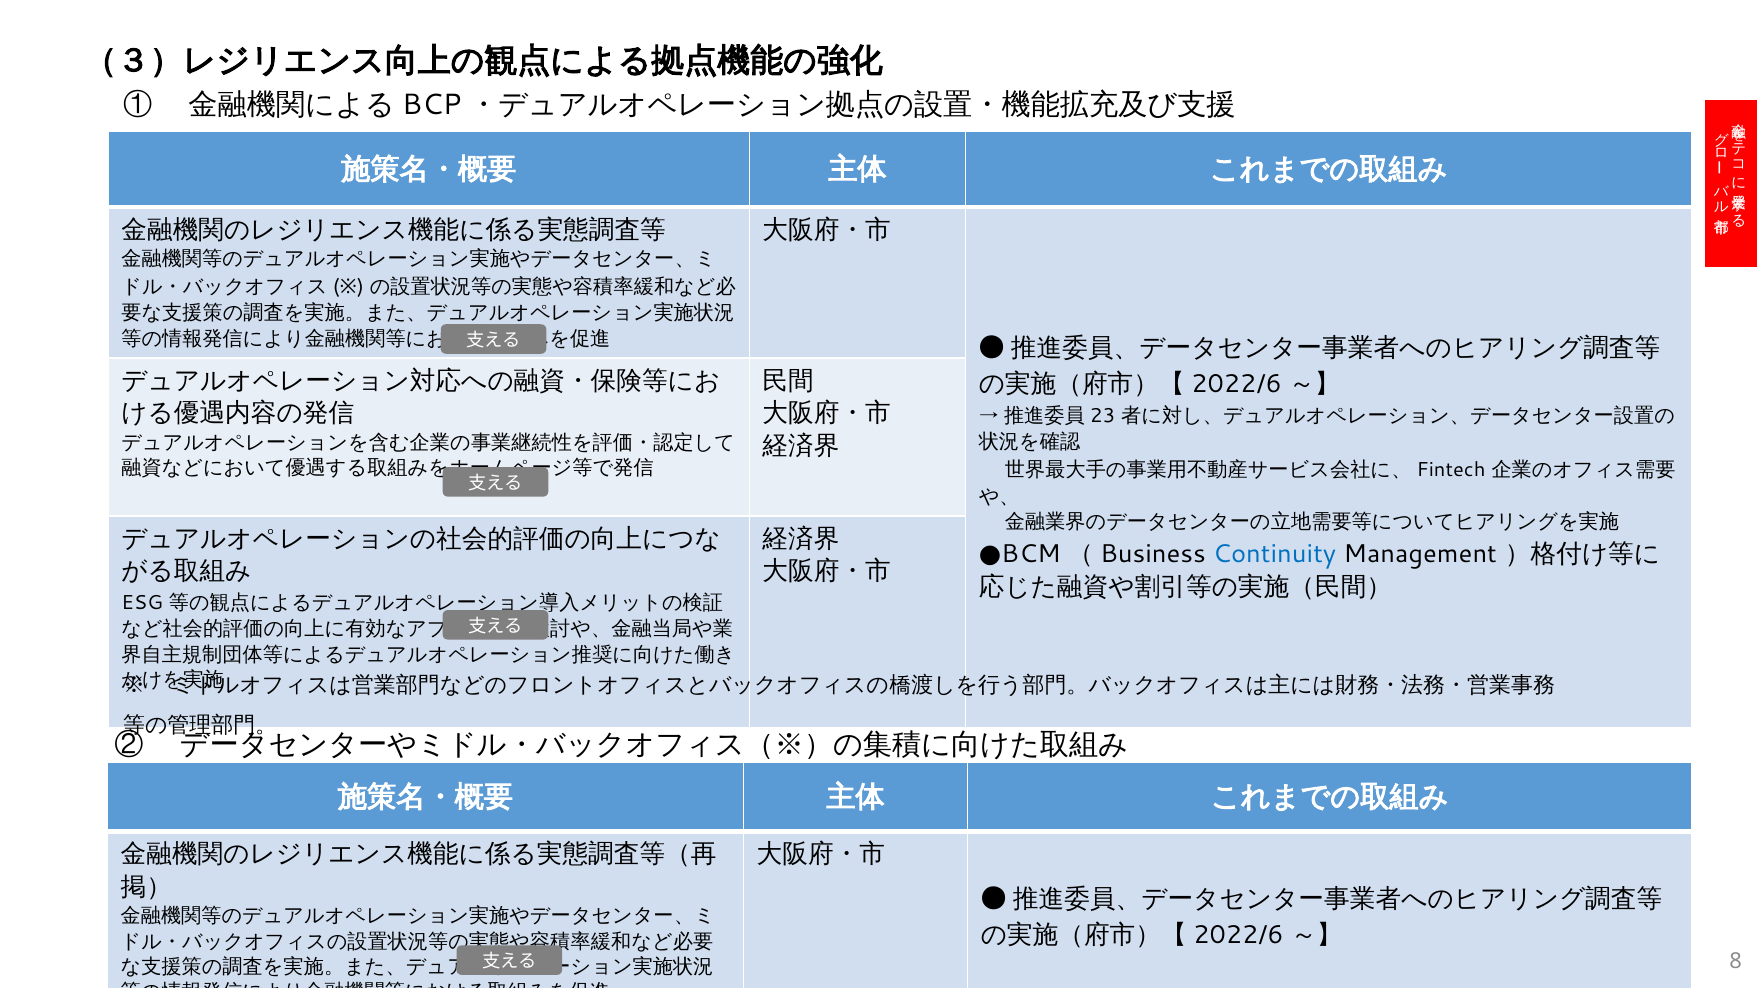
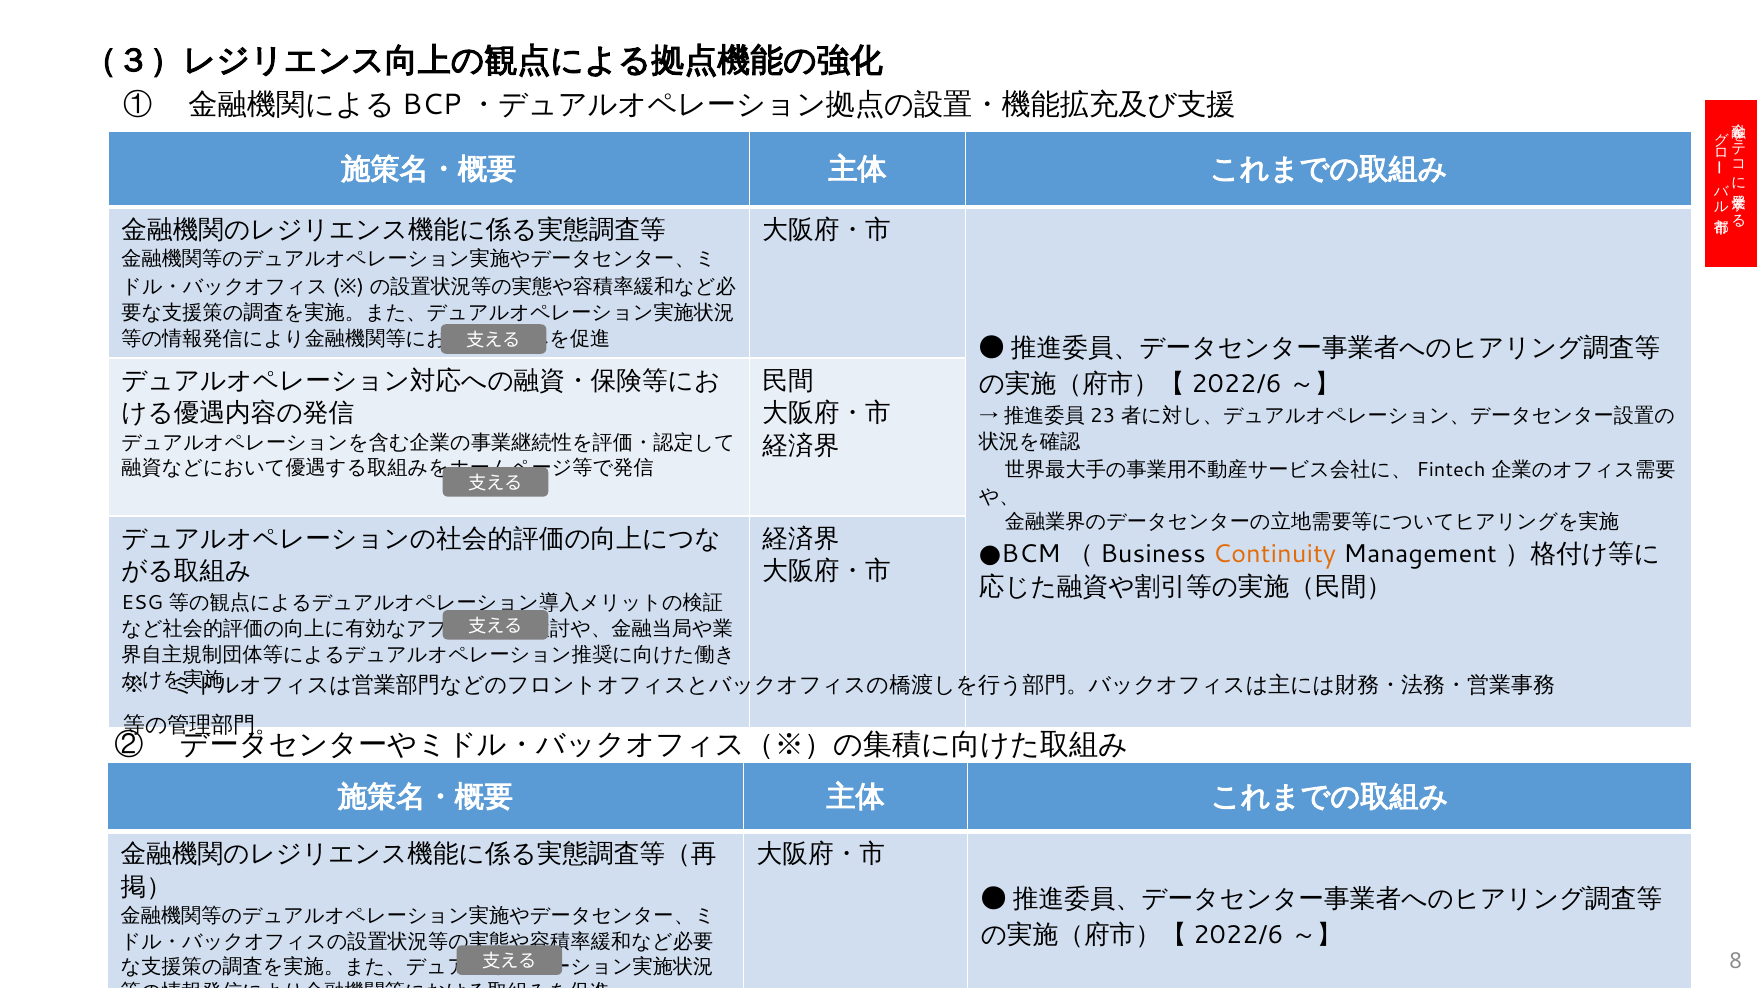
Continuity colour: blue -> orange
